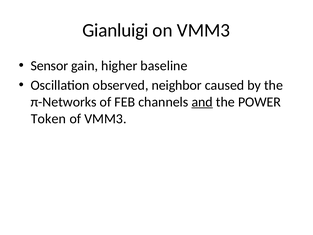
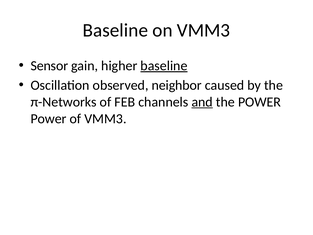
Gianluigi at (115, 30): Gianluigi -> Baseline
baseline at (164, 66) underline: none -> present
Token at (48, 119): Token -> Power
